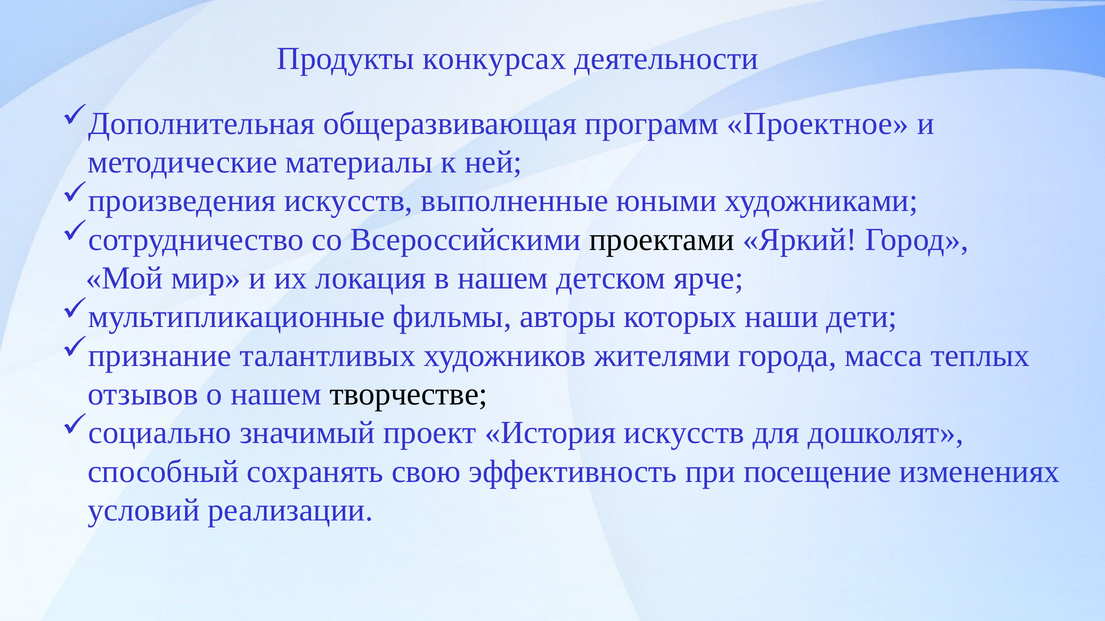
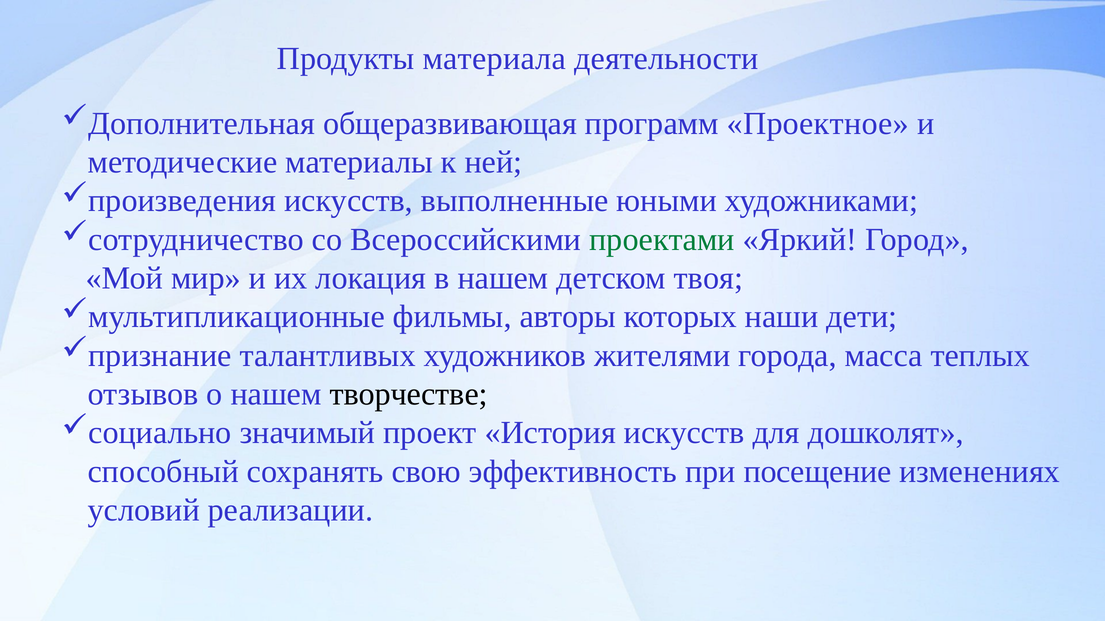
конкурсах: конкурсах -> материала
проектами colour: black -> green
ярче: ярче -> твоя
